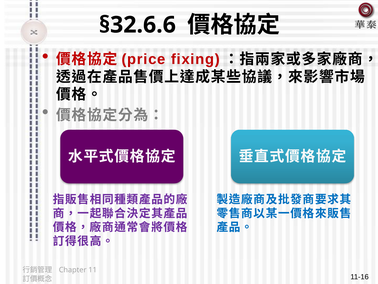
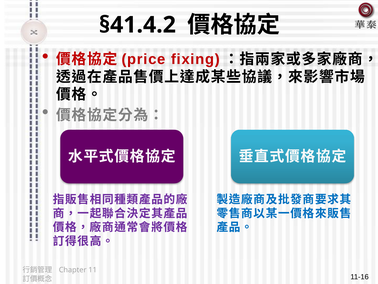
§32.6.6: §32.6.6 -> §41.4.2
